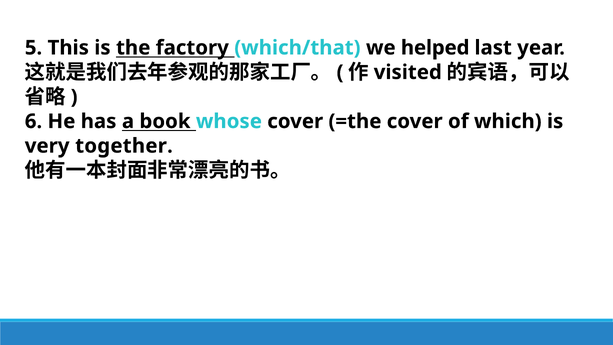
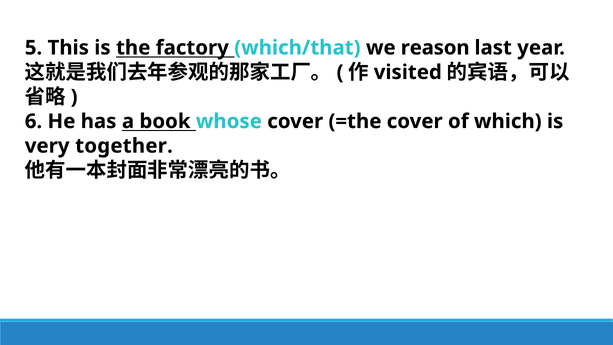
helped: helped -> reason
